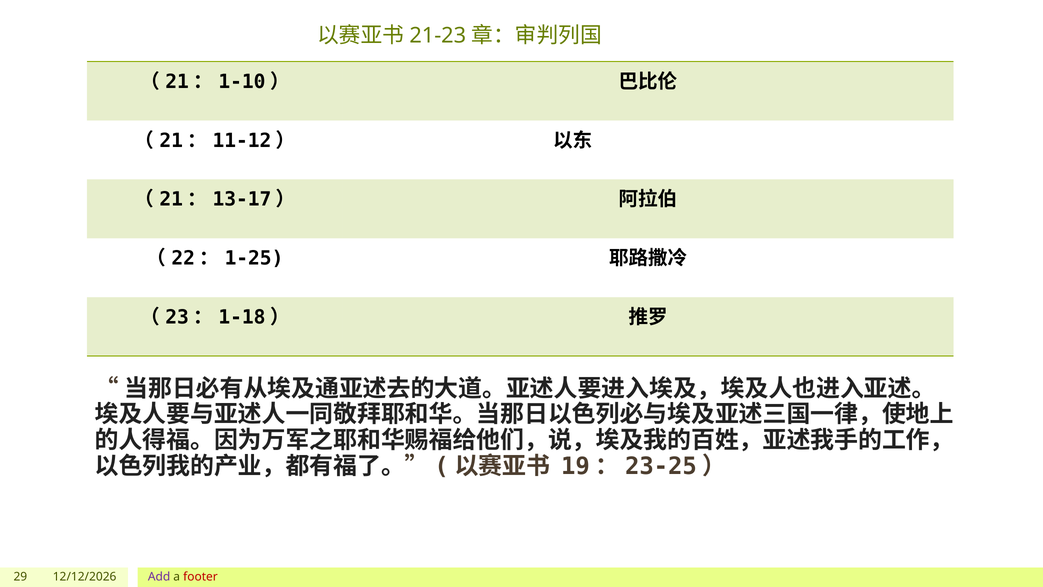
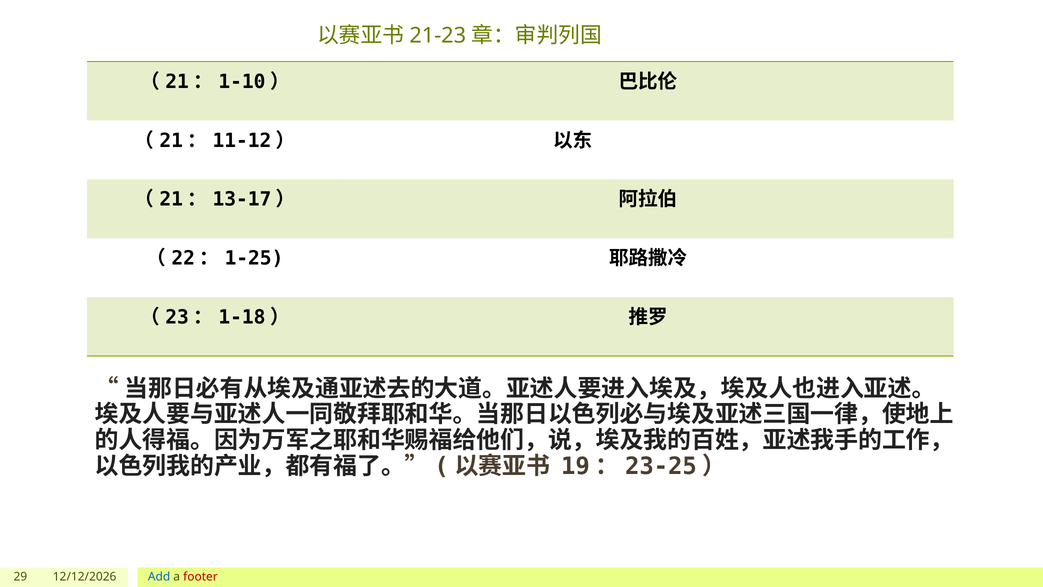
Add colour: purple -> blue
